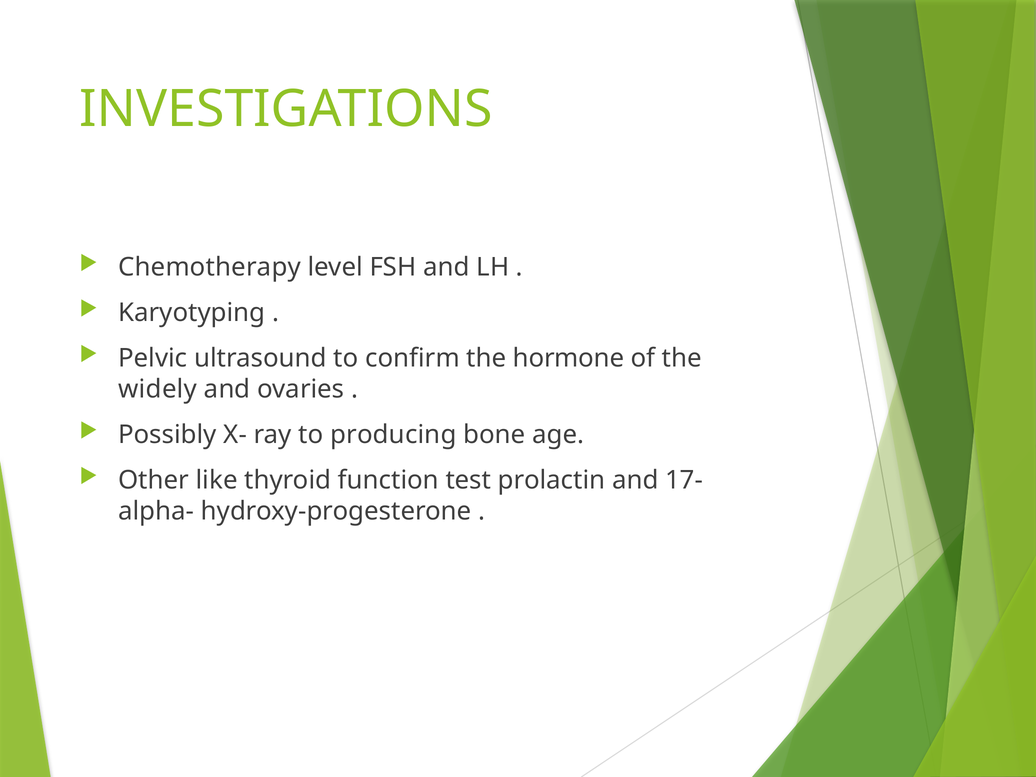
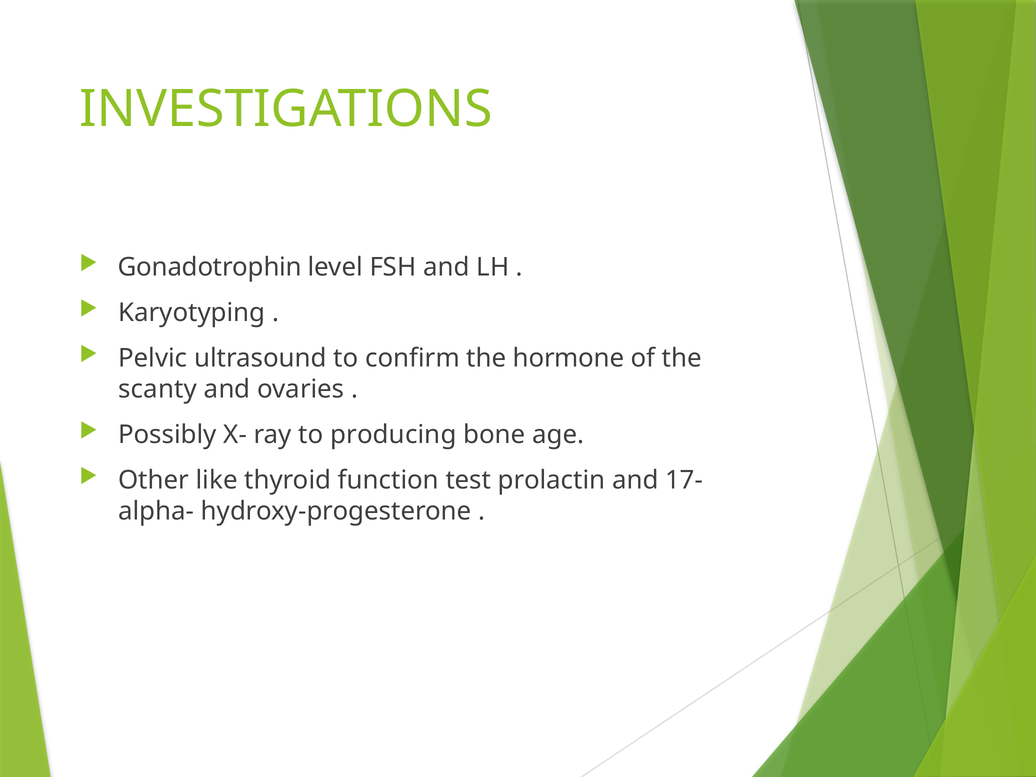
Chemotherapy: Chemotherapy -> Gonadotrophin
widely: widely -> scanty
